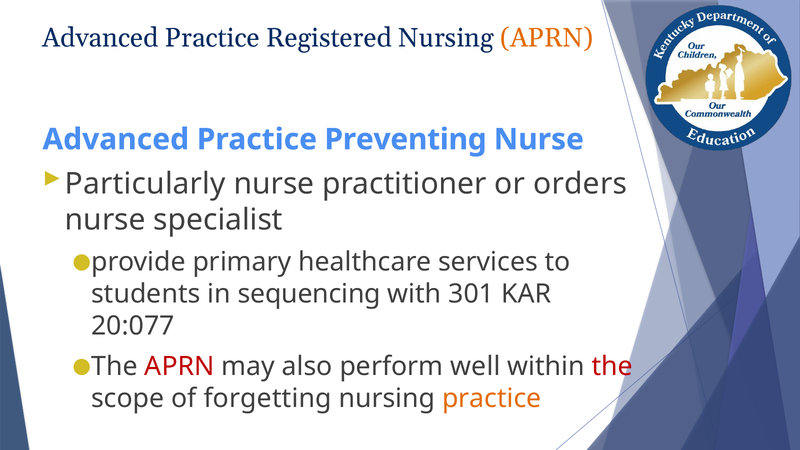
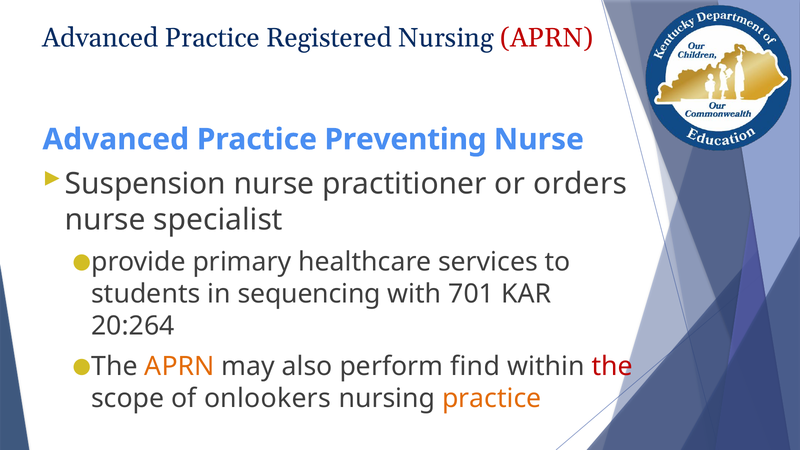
APRN at (547, 38) colour: orange -> red
Particularly: Particularly -> Suspension
301: 301 -> 701
20:077: 20:077 -> 20:264
APRN at (180, 366) colour: red -> orange
well: well -> find
forgetting: forgetting -> onlookers
